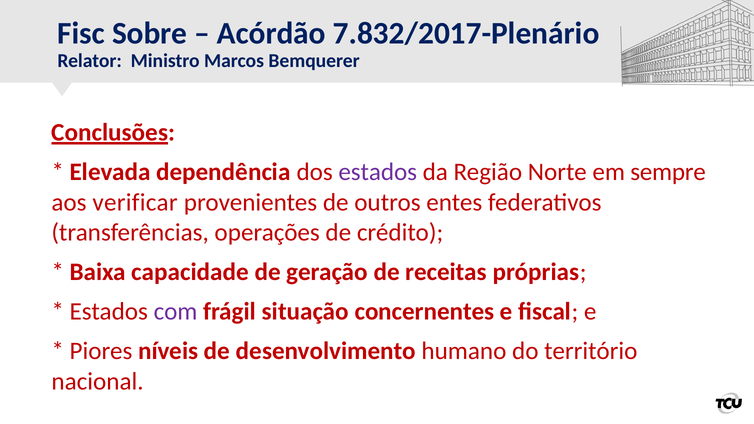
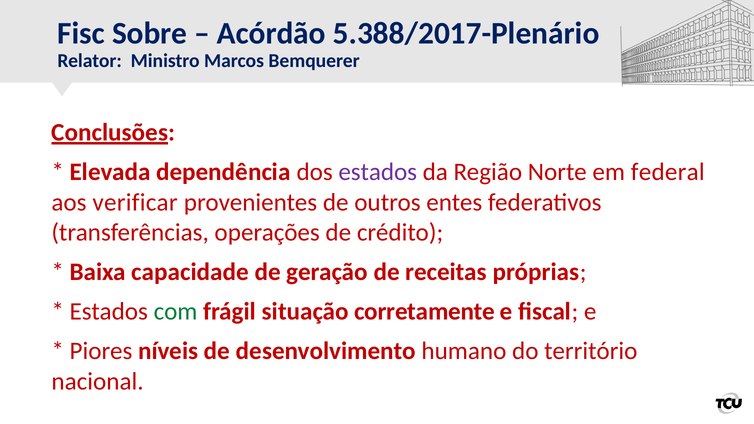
7.832/2017-Plenário: 7.832/2017-Plenário -> 5.388/2017-Plenário
sempre: sempre -> federal
com colour: purple -> green
concernentes: concernentes -> corretamente
